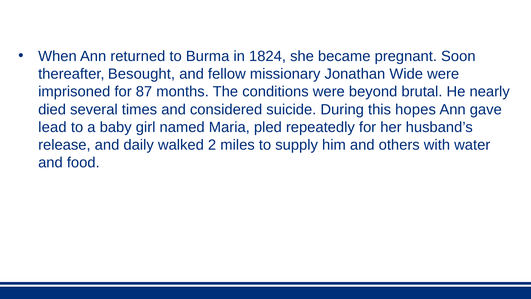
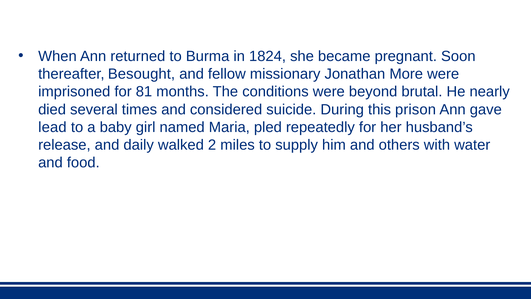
Wide: Wide -> More
87: 87 -> 81
hopes: hopes -> prison
